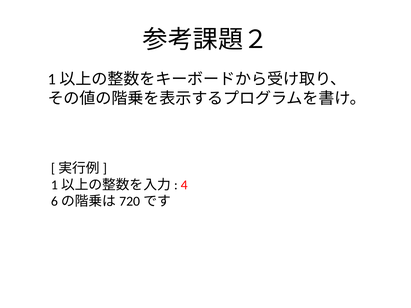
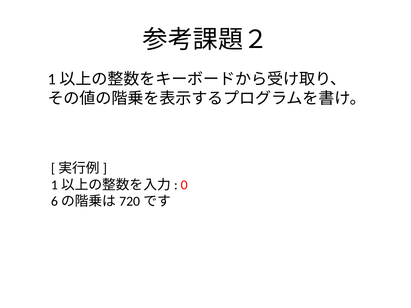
4: 4 -> 0
